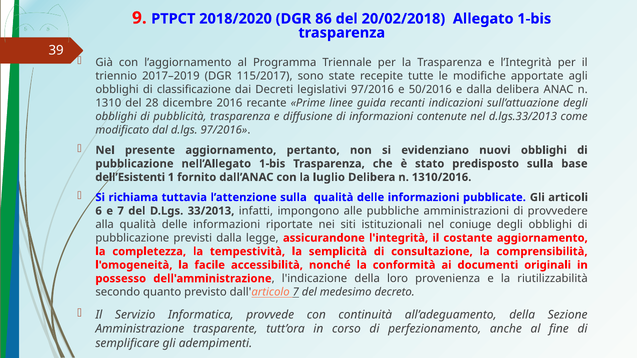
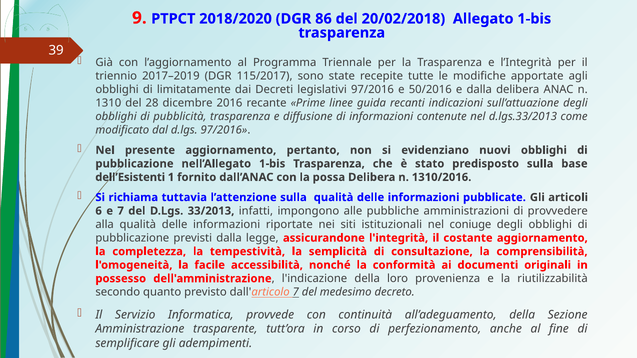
classificazione: classificazione -> limitatamente
luglio: luglio -> possa
